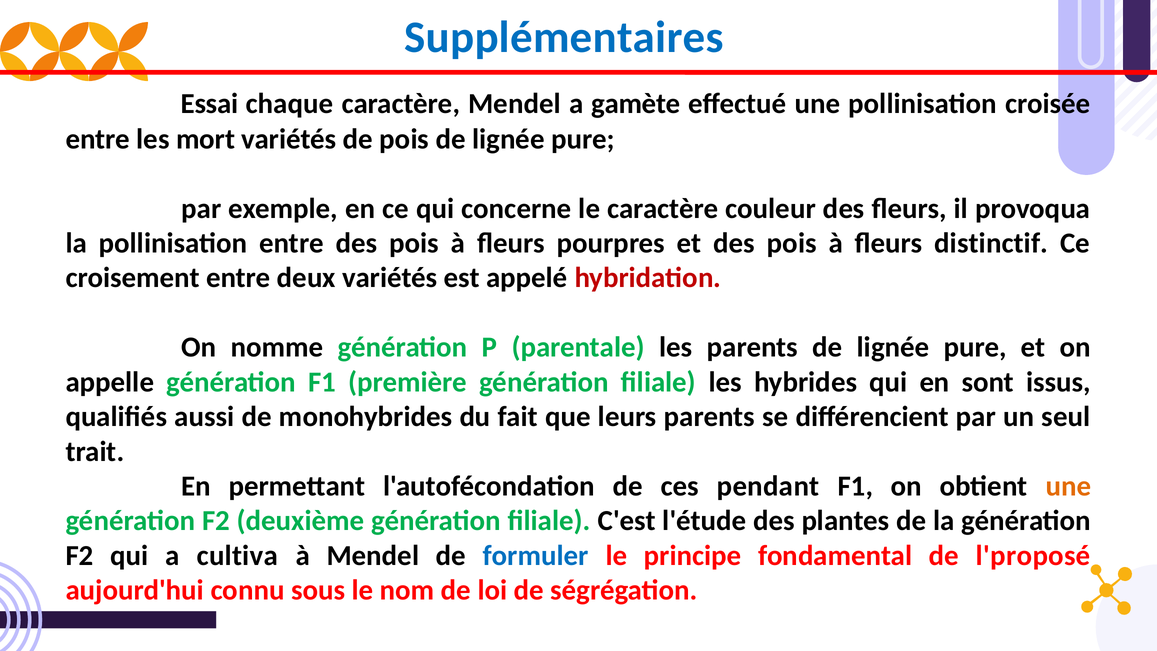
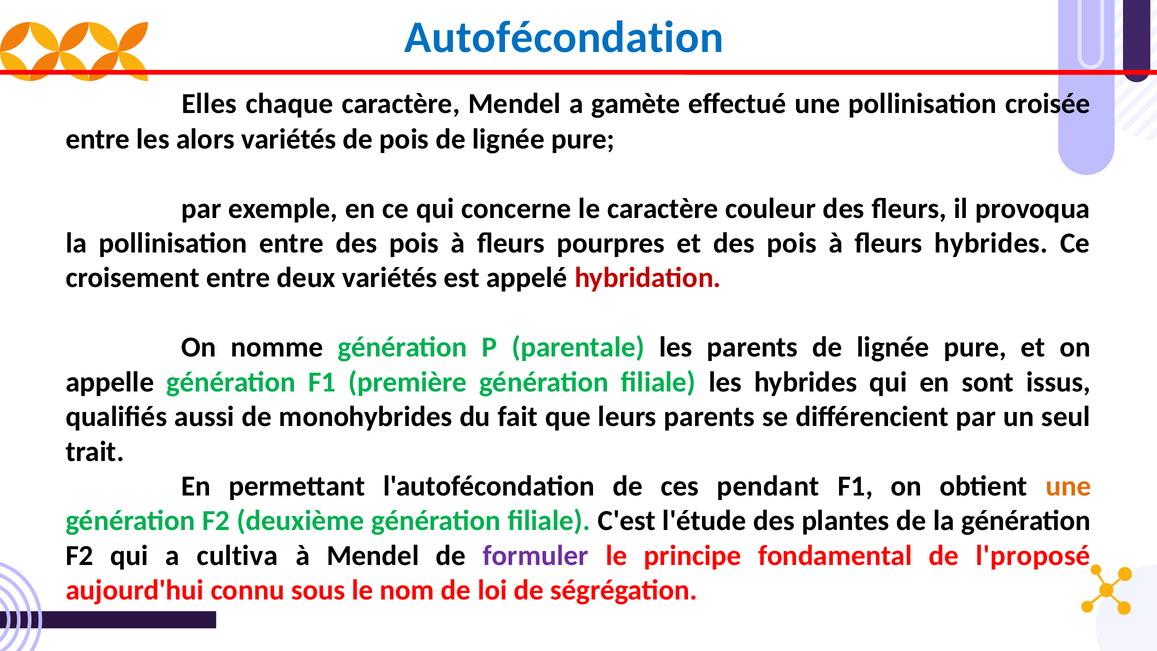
Supplémentaires: Supplémentaires -> Autofécondation
Essai: Essai -> Elles
mort: mort -> alors
fleurs distinctif: distinctif -> hybrides
formuler colour: blue -> purple
